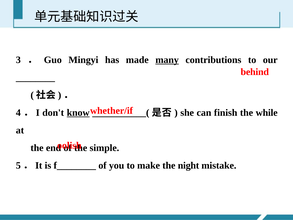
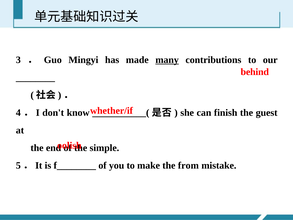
know underline: present -> none
while: while -> guest
night: night -> from
